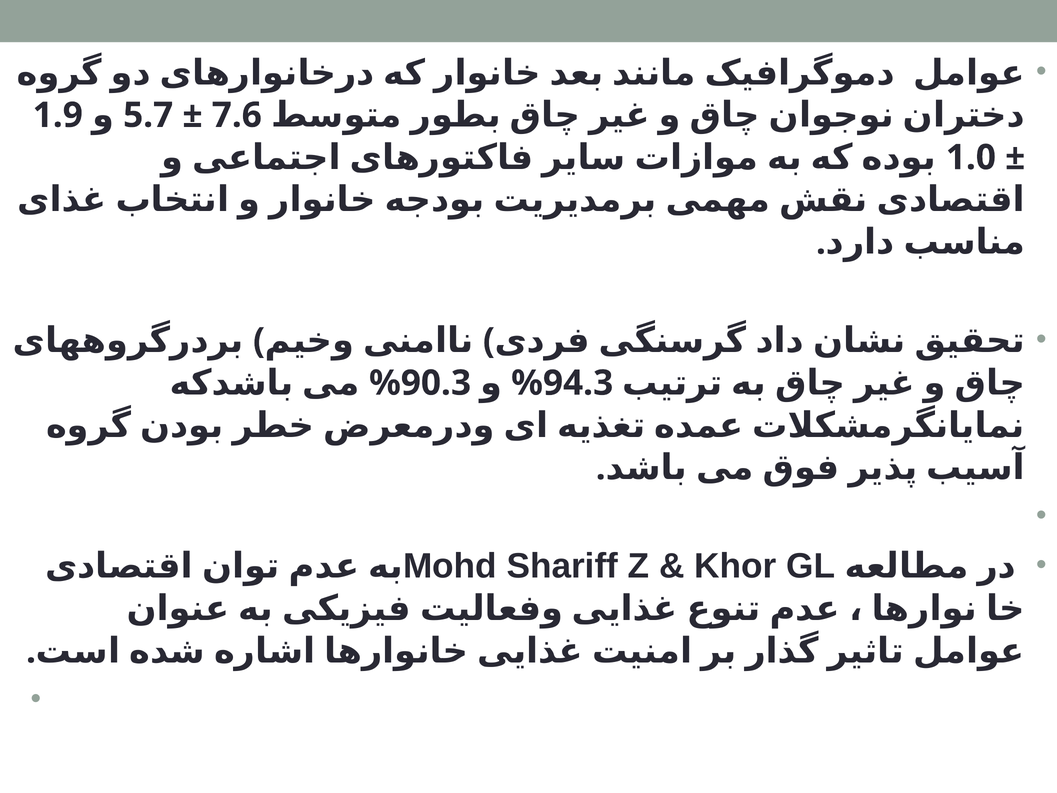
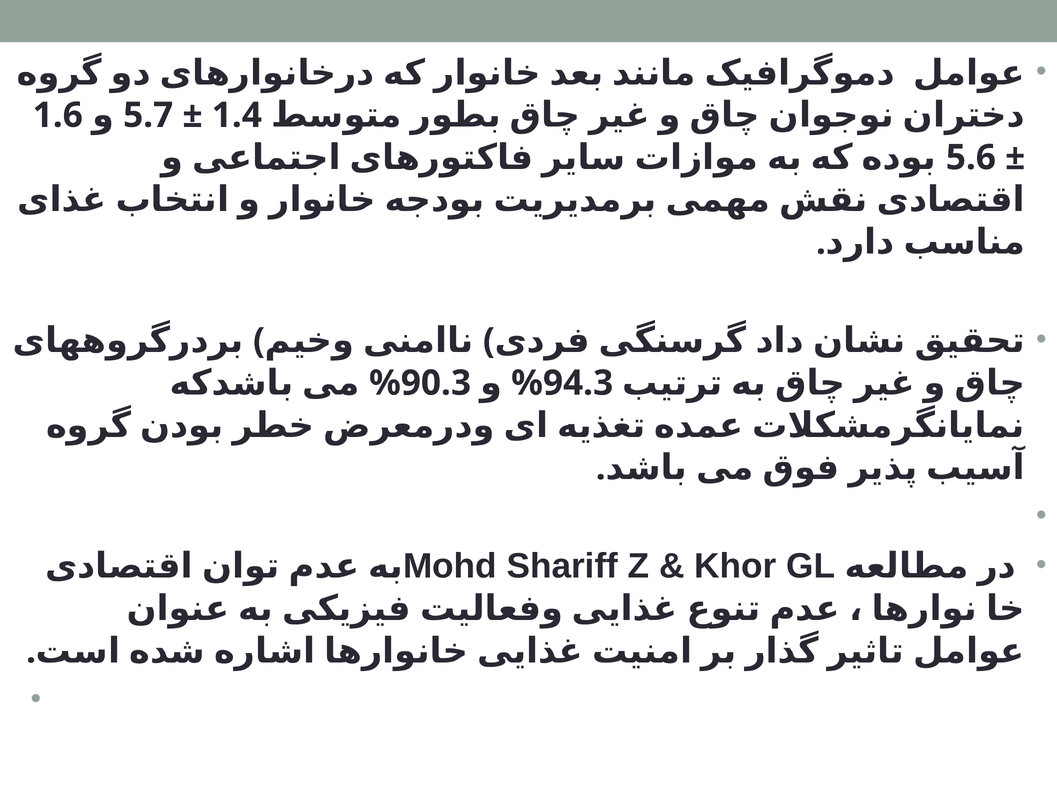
1.9: 1.9 -> 1.6
7.6: 7.6 -> 1.4
1.0: 1.0 -> 5.6
